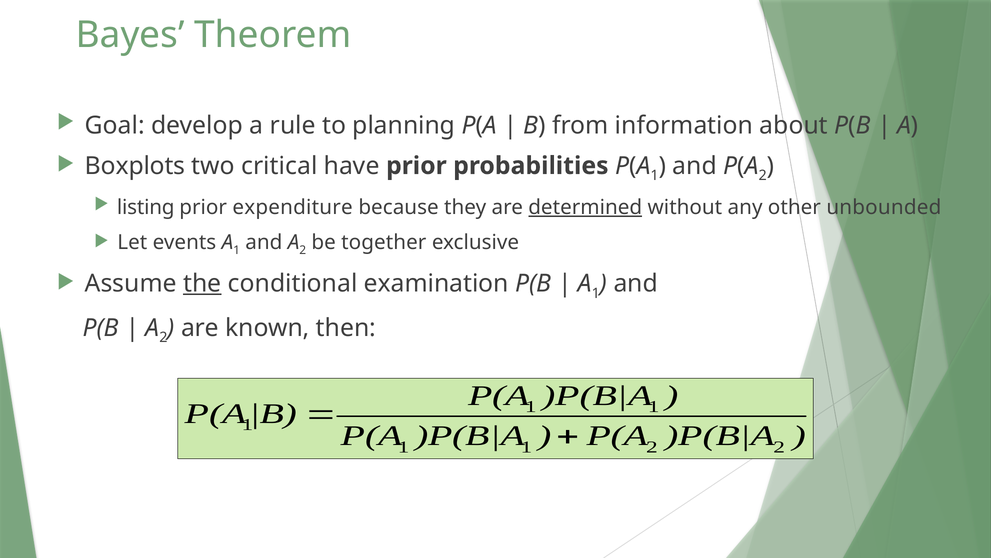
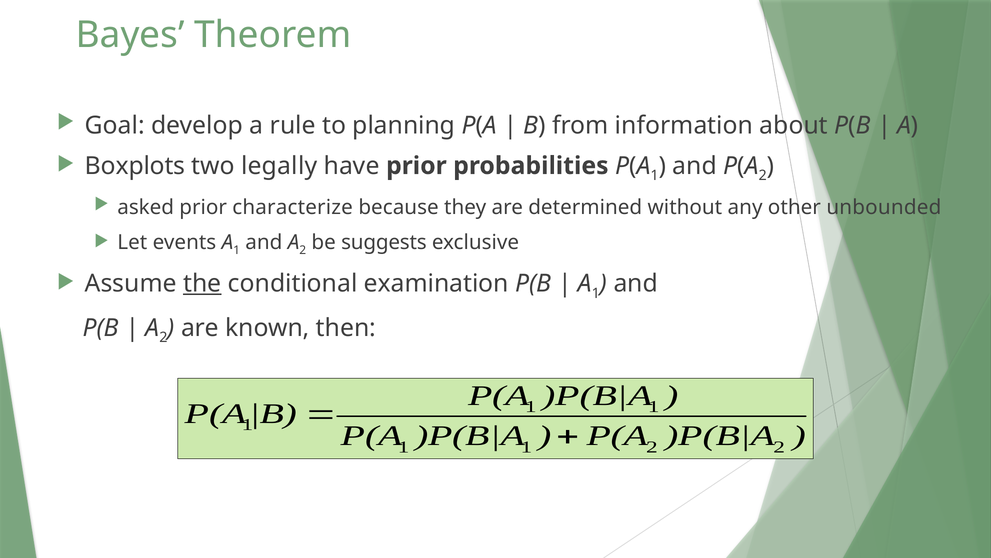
critical: critical -> legally
listing: listing -> asked
expenditure: expenditure -> characterize
determined underline: present -> none
together: together -> suggests
